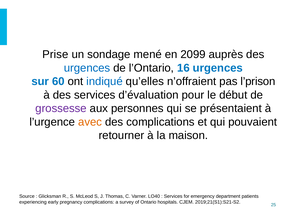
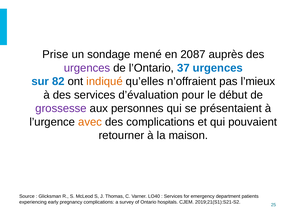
2099: 2099 -> 2087
urgences at (87, 68) colour: blue -> purple
16: 16 -> 37
60: 60 -> 82
indiqué colour: blue -> orange
l’prison: l’prison -> l’mieux
